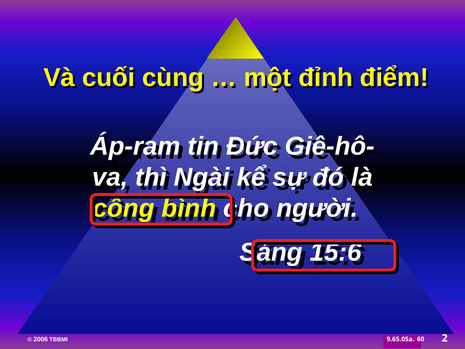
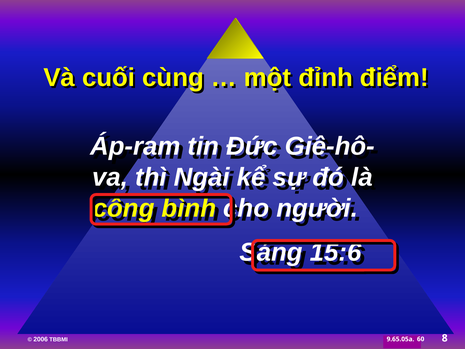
2: 2 -> 8
